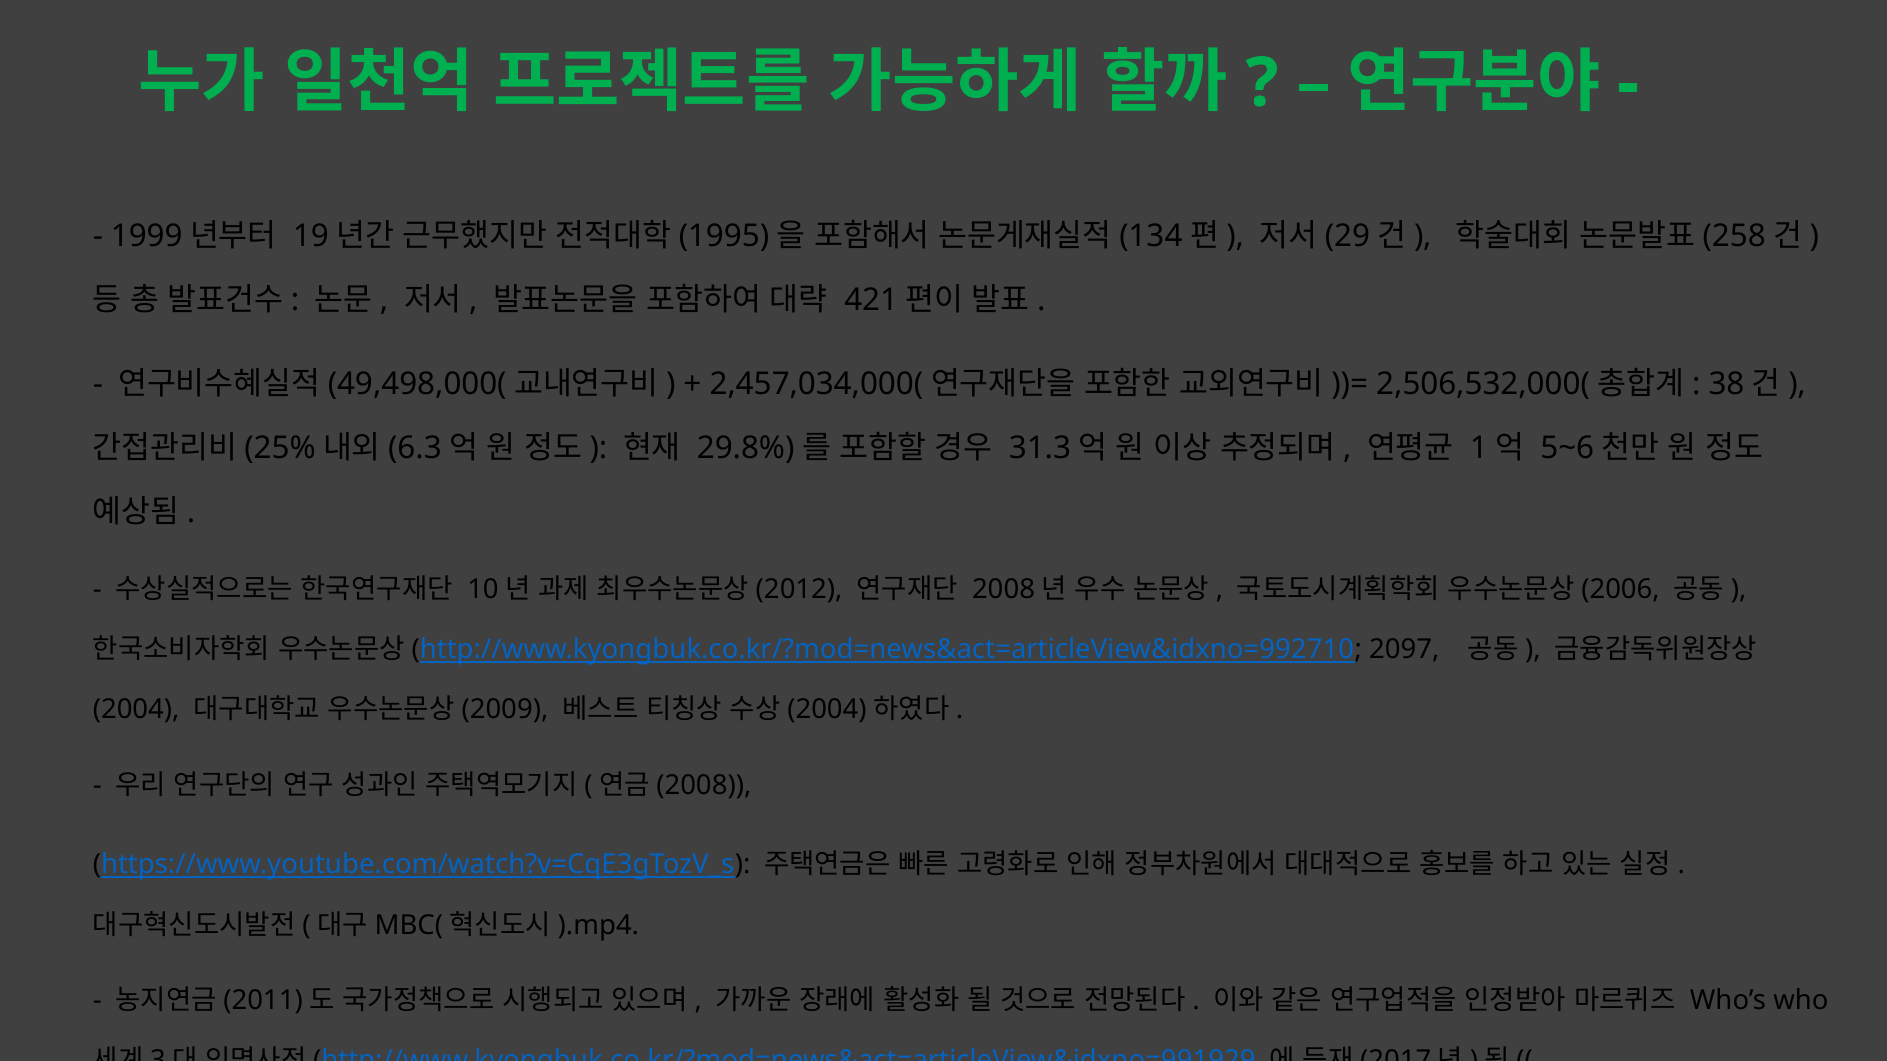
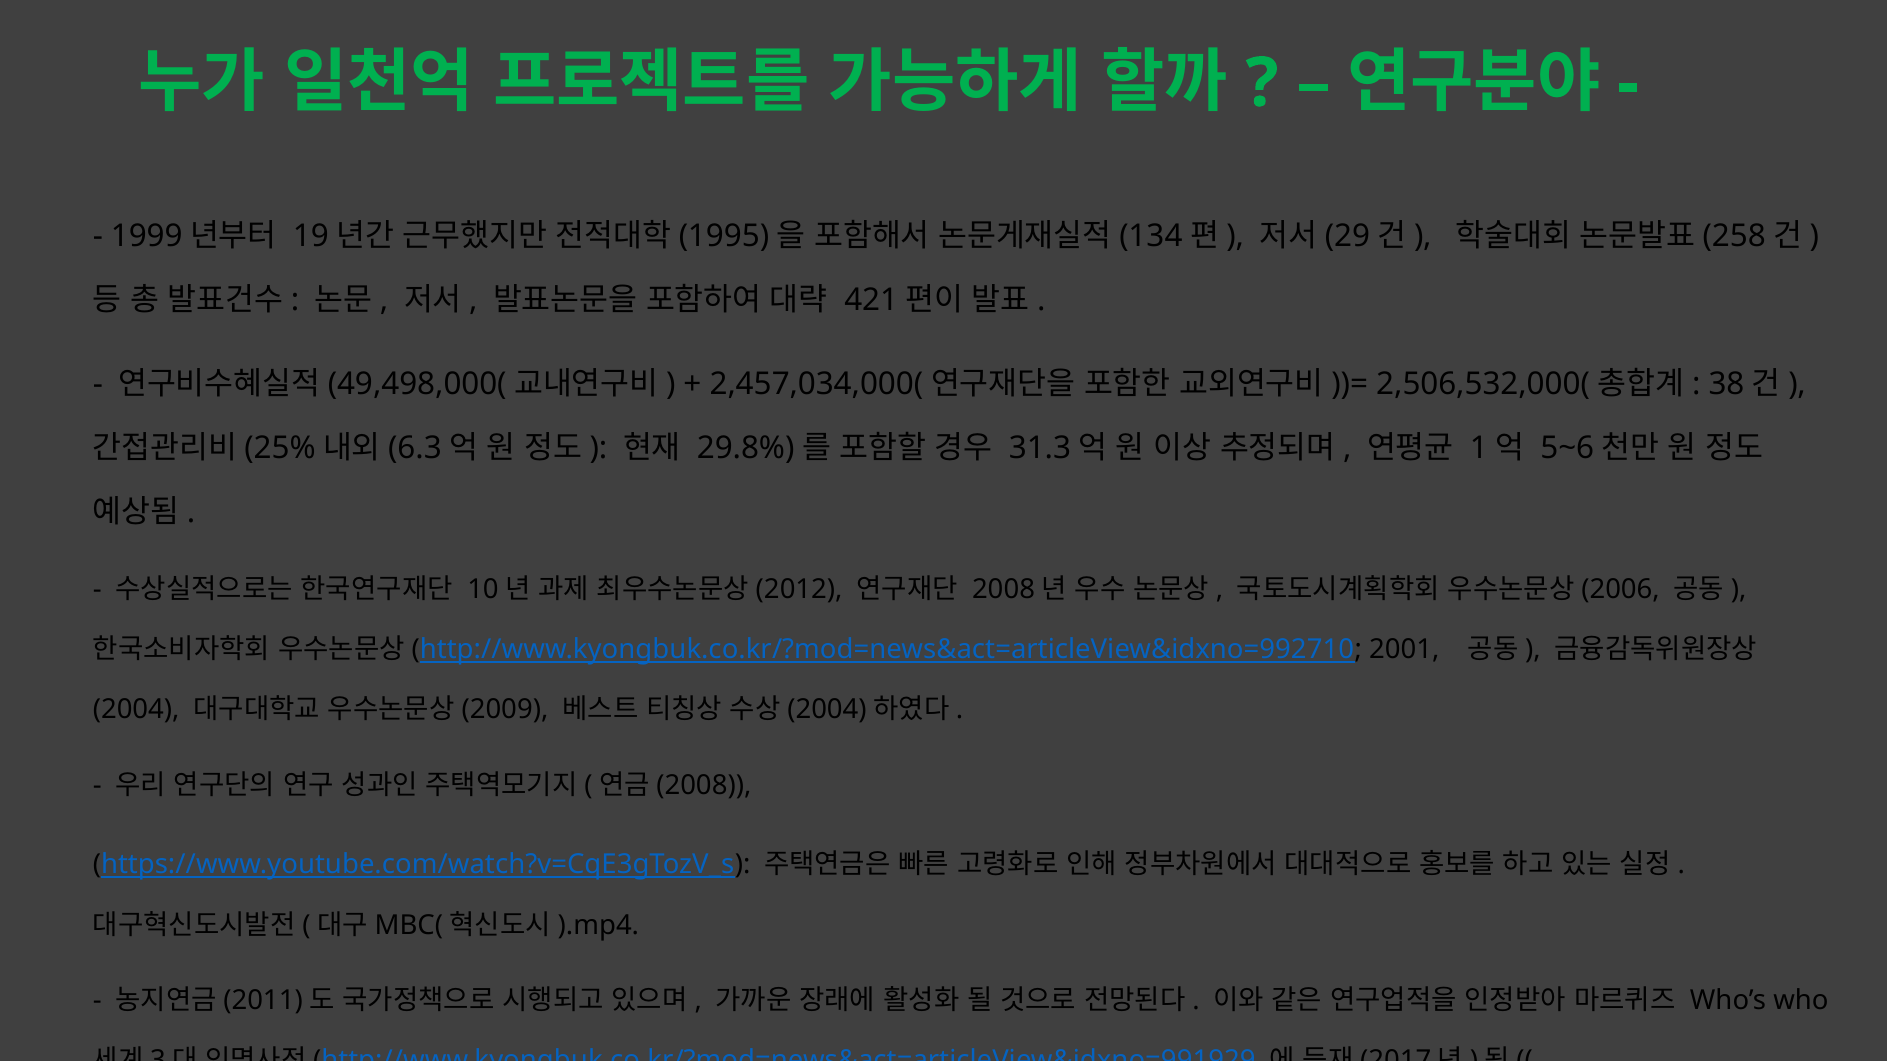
2097: 2097 -> 2001
